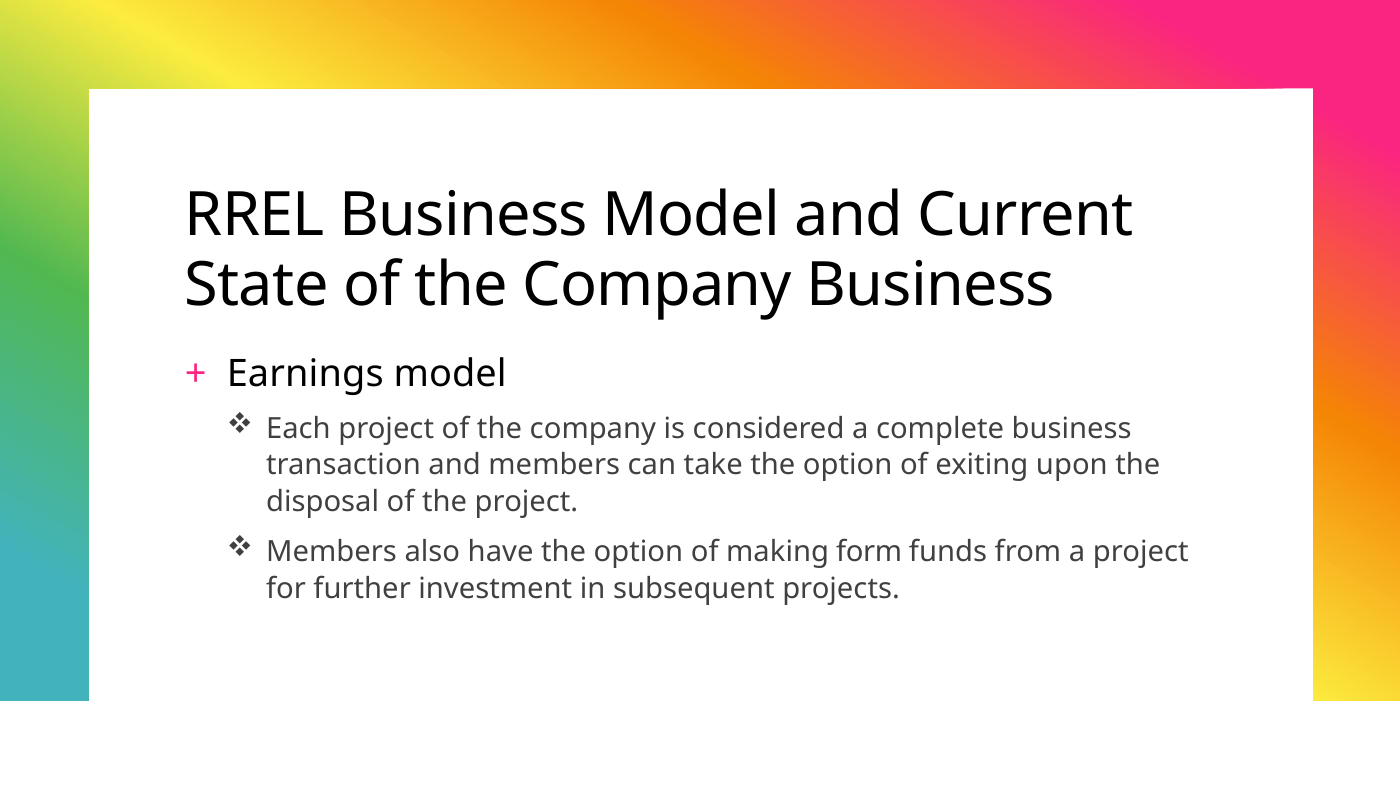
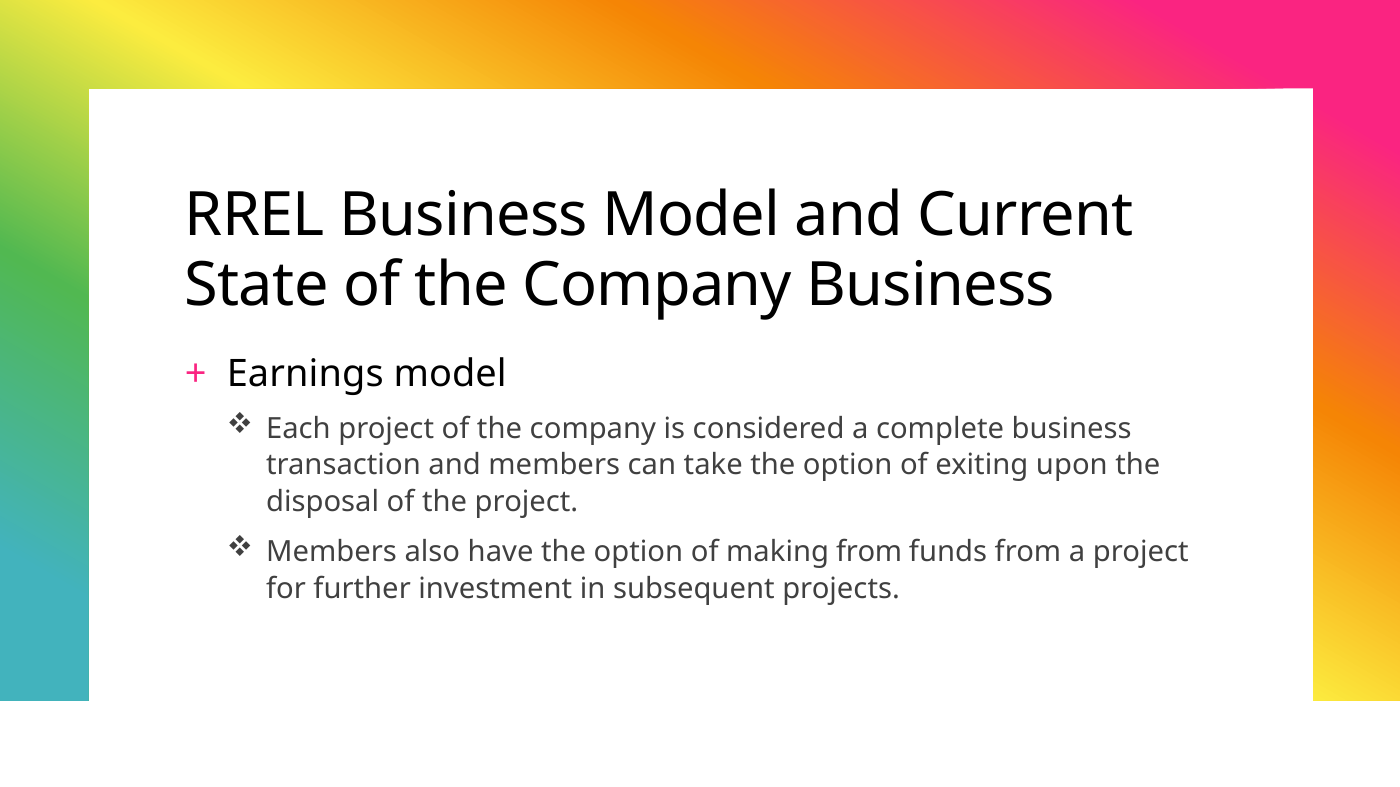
making form: form -> from
